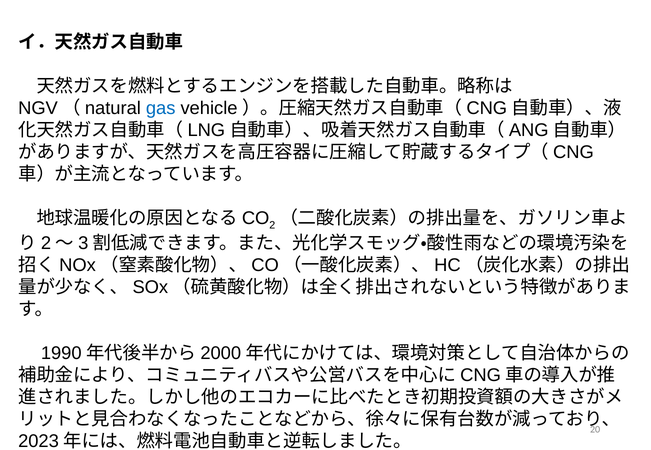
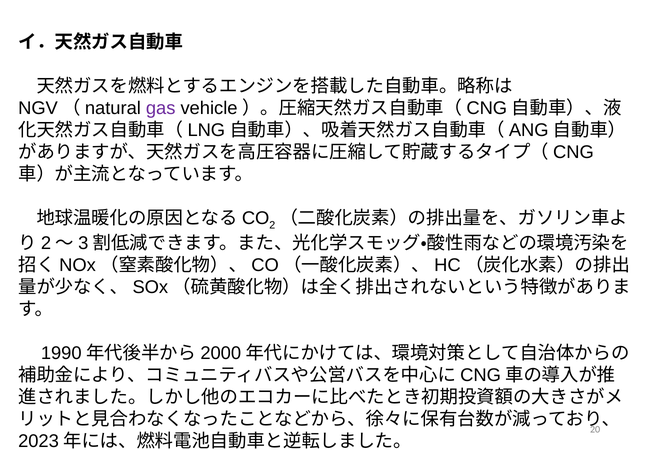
gas colour: blue -> purple
